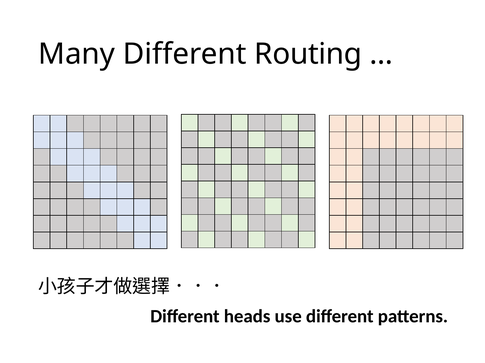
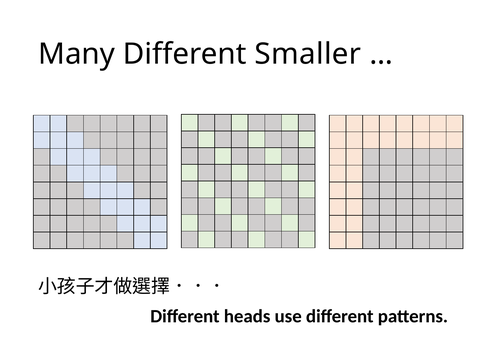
Routing: Routing -> Smaller
